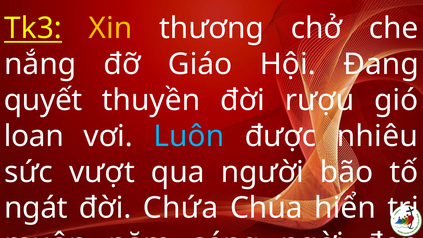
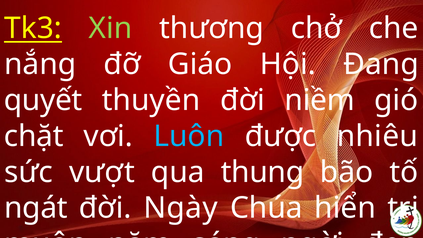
Xin colour: yellow -> light green
rượu: rượu -> niềm
loan: loan -> chặt
người: người -> thung
Chứa: Chứa -> Ngày
